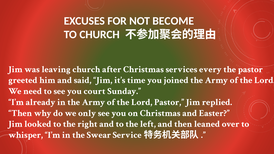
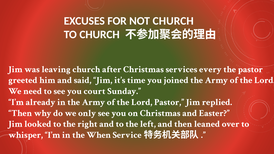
NOT BECOME: BECOME -> CHURCH
Swear: Swear -> When
